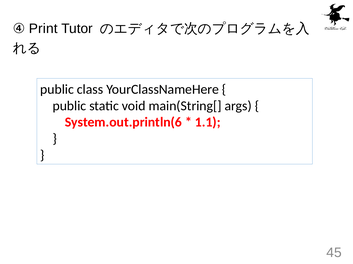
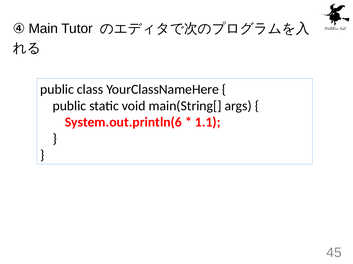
Print: Print -> Main
